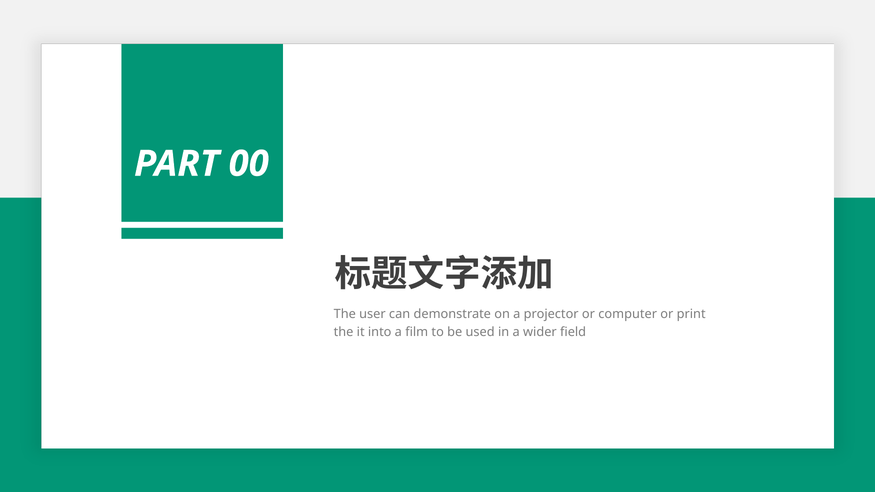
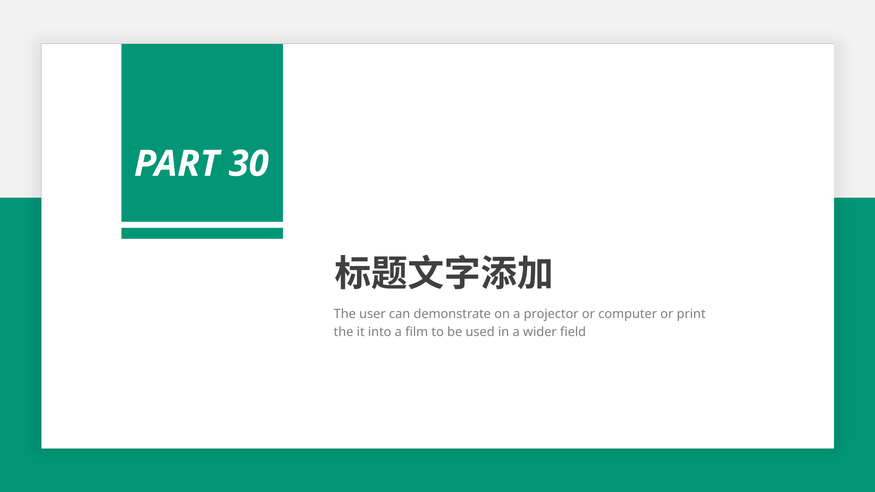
00: 00 -> 30
